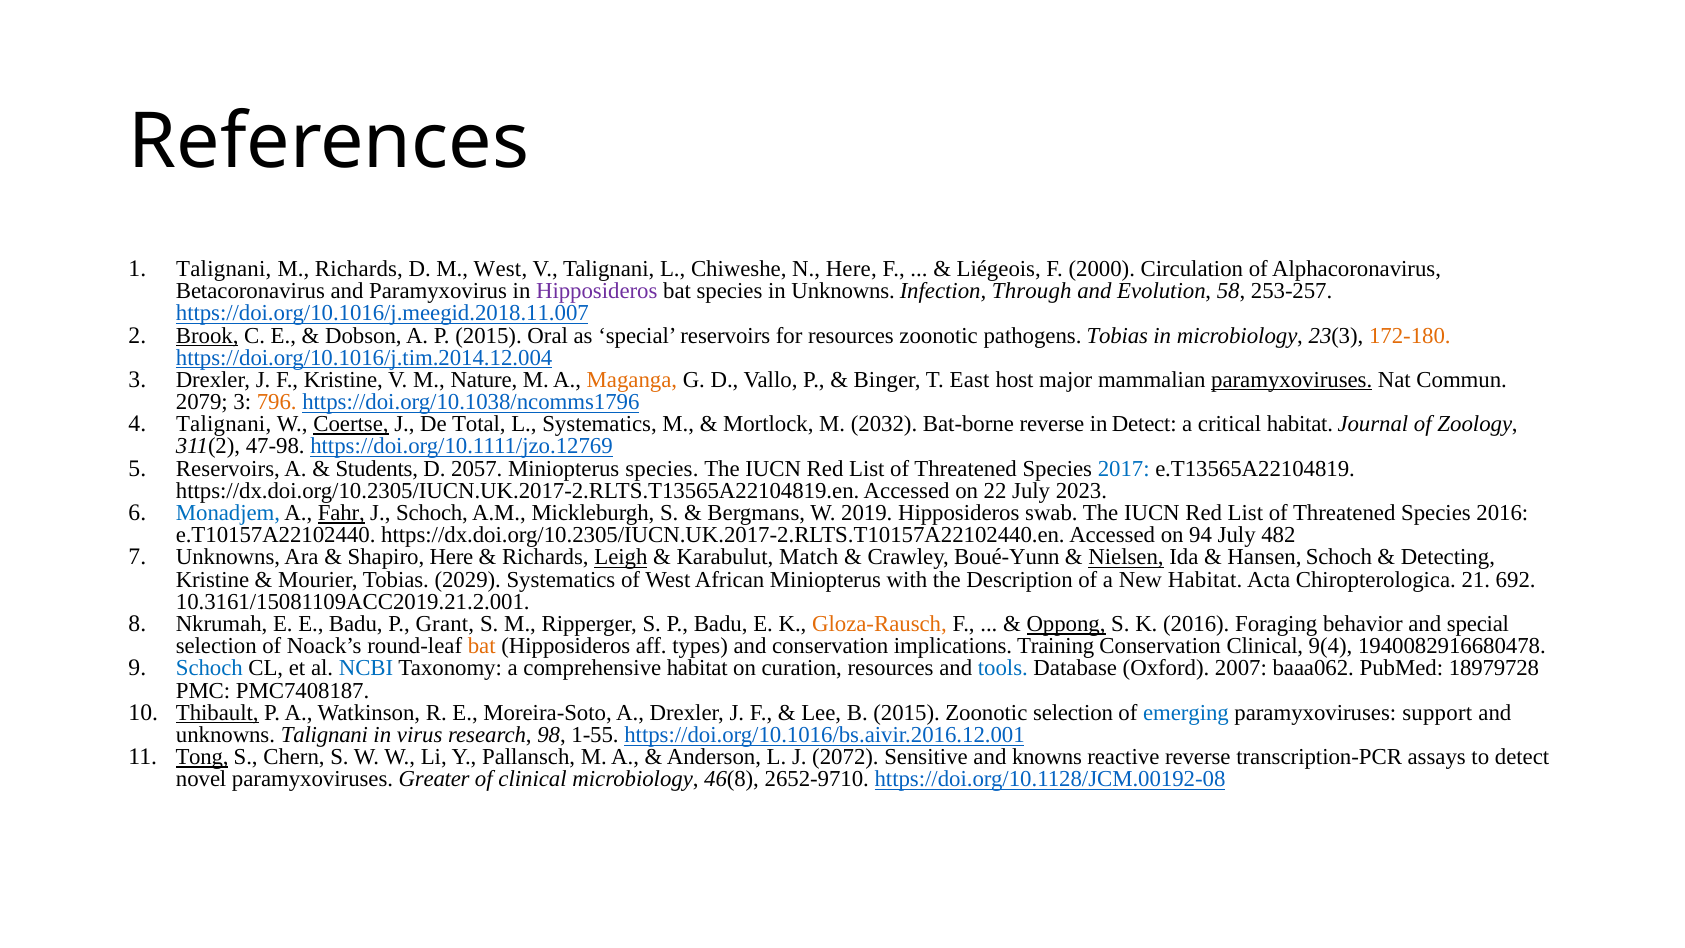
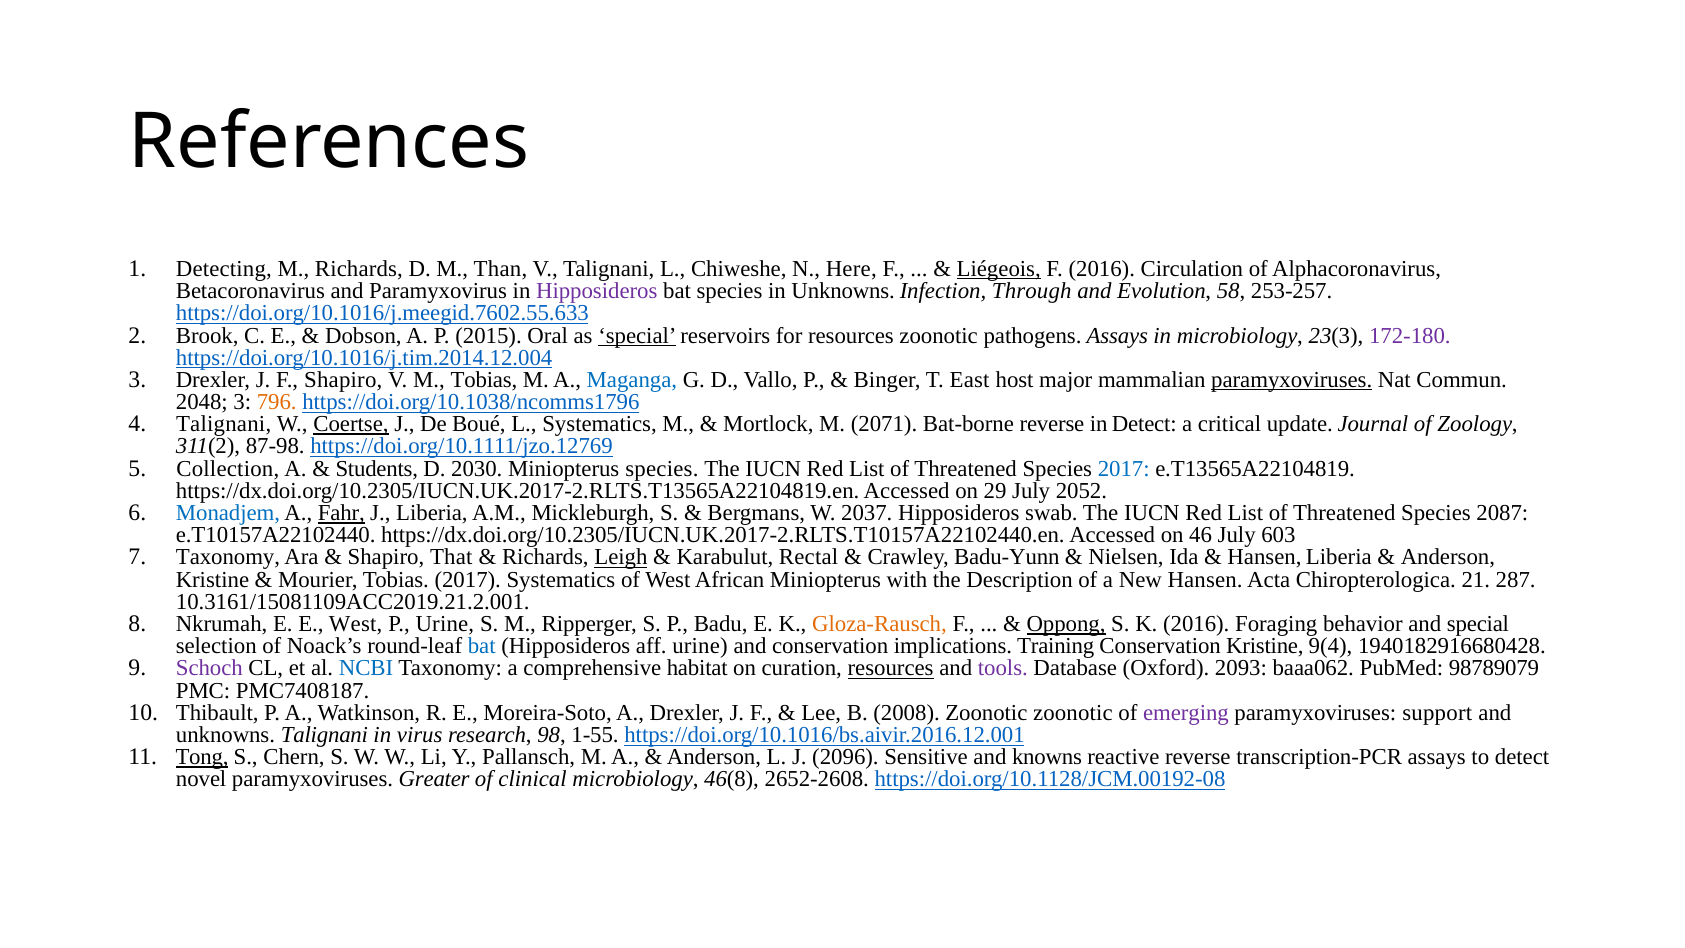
Talignani at (224, 269): Talignani -> Detecting
M West: West -> Than
Liégeois underline: none -> present
F 2000: 2000 -> 2016
https://doi.org/10.1016/j.meegid.2018.11.007: https://doi.org/10.1016/j.meegid.2018.11.007 -> https://doi.org/10.1016/j.meegid.7602.55.633
Brook underline: present -> none
special at (637, 335) underline: none -> present
pathogens Tobias: Tobias -> Assays
172-180 colour: orange -> purple
F Kristine: Kristine -> Shapiro
M Nature: Nature -> Tobias
Maganga colour: orange -> blue
2079: 2079 -> 2048
Total: Total -> Boué
2032: 2032 -> 2071
critical habitat: habitat -> update
47-98: 47-98 -> 87-98
Reservoirs at (228, 469): Reservoirs -> Collection
2057: 2057 -> 2030
22: 22 -> 29
2023: 2023 -> 2052
J Schoch: Schoch -> Liberia
2019: 2019 -> 2037
Species 2016: 2016 -> 2087
94: 94 -> 46
482: 482 -> 603
Unknowns at (228, 557): Unknowns -> Taxonomy
Shapiro Here: Here -> That
Match: Match -> Rectal
Boué-Yunn: Boué-Yunn -> Badu-Yunn
Nielsen underline: present -> none
Hansen Schoch: Schoch -> Liberia
Detecting at (1448, 557): Detecting -> Anderson
Tobias 2029: 2029 -> 2017
New Habitat: Habitat -> Hansen
692: 692 -> 287
E Badu: Badu -> West
P Grant: Grant -> Urine
bat at (482, 646) colour: orange -> blue
aff types: types -> urine
Conservation Clinical: Clinical -> Kristine
1940082916680478: 1940082916680478 -> 1940182916680428
Schoch at (209, 668) colour: blue -> purple
resources at (891, 668) underline: none -> present
tools colour: blue -> purple
2007: 2007 -> 2093
18979728: 18979728 -> 98789079
Thibault underline: present -> none
B 2015: 2015 -> 2008
Zoonotic selection: selection -> zoonotic
emerging colour: blue -> purple
2072: 2072 -> 2096
2652-9710: 2652-9710 -> 2652-2608
